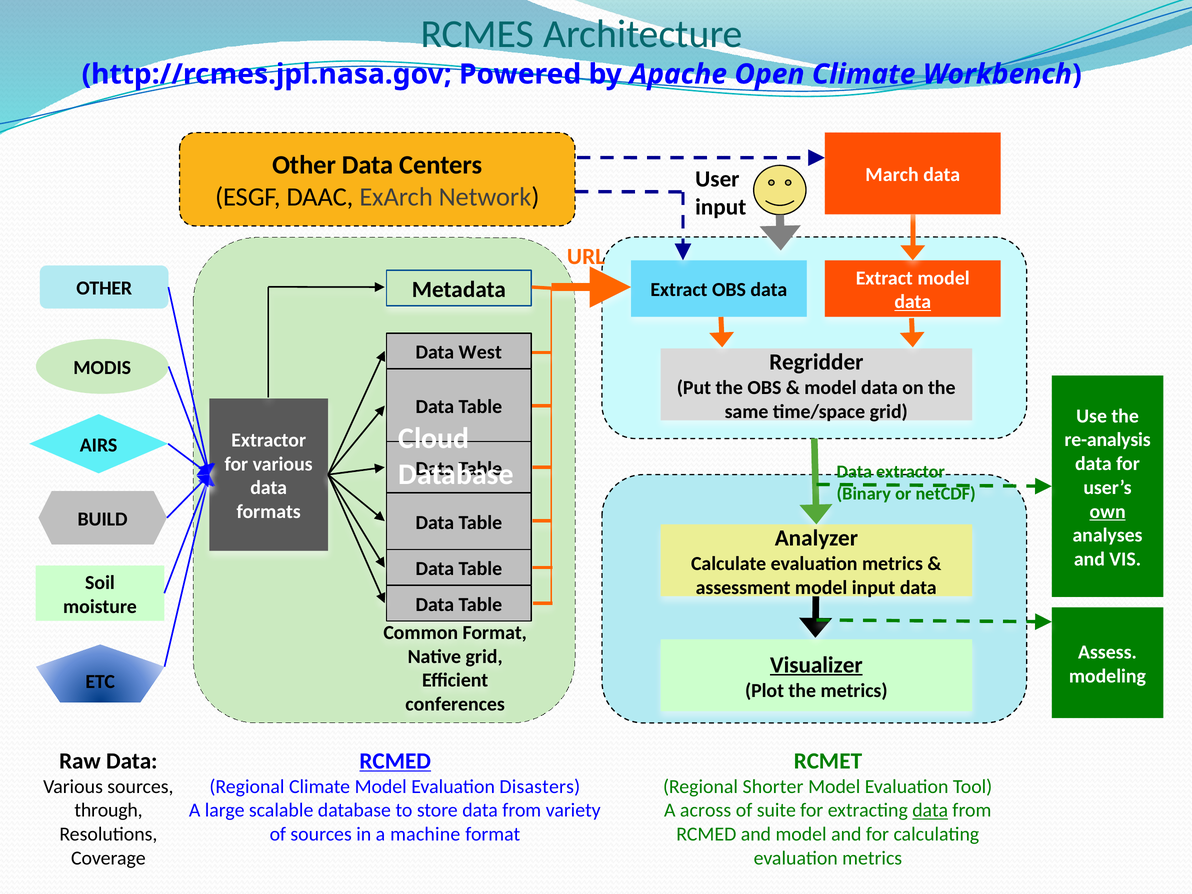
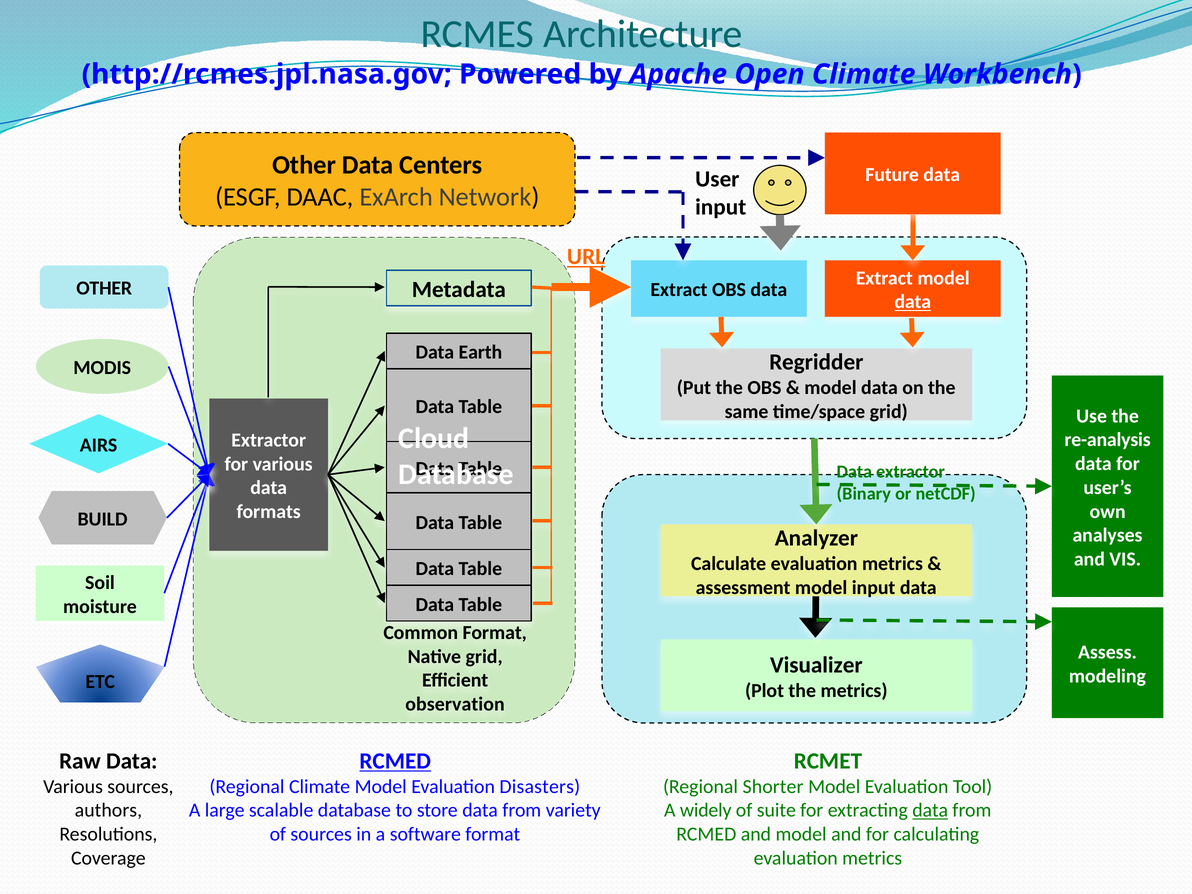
March: March -> Future
URL underline: none -> present
West: West -> Earth
own underline: present -> none
Visualizer underline: present -> none
conferences: conferences -> observation
through: through -> authors
across: across -> widely
machine: machine -> software
